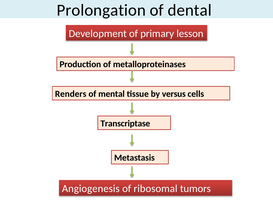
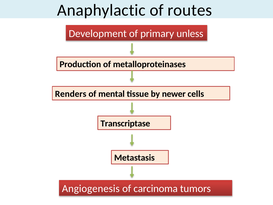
Prolongation: Prolongation -> Anaphylactic
dental: dental -> routes
lesson: lesson -> unless
versus: versus -> newer
ribosomal: ribosomal -> carcinoma
